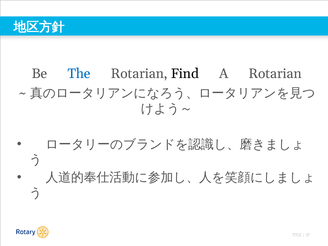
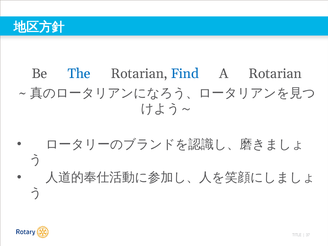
Find colour: black -> blue
